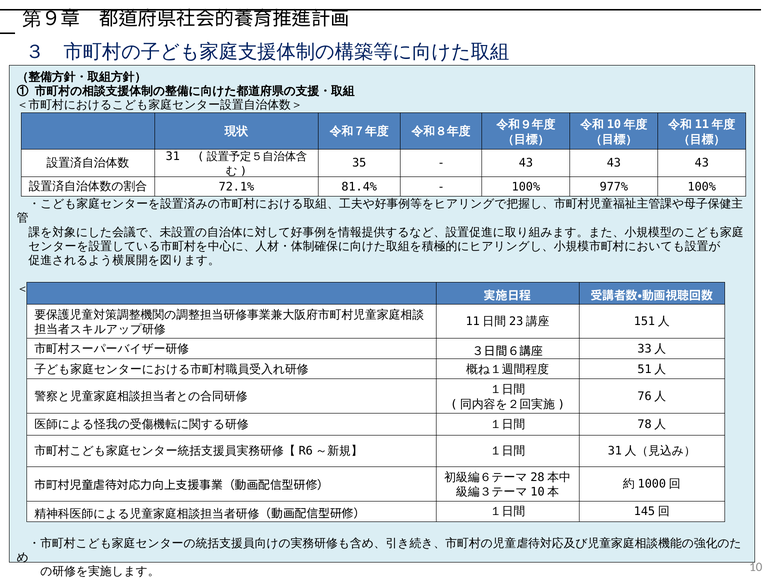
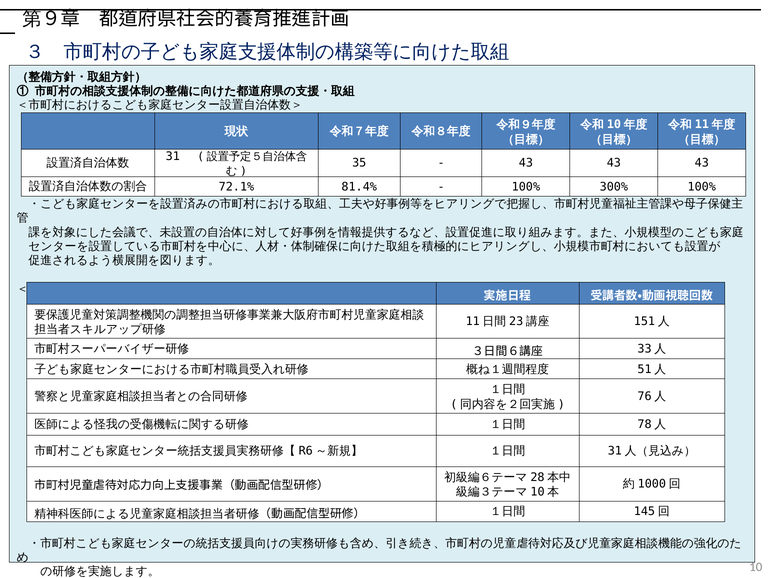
977%: 977% -> 300%
